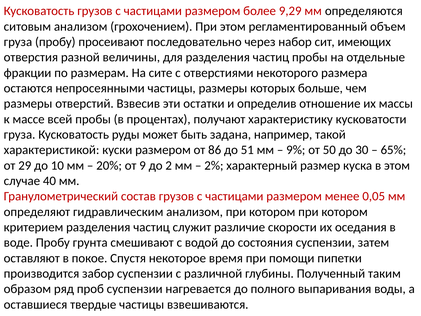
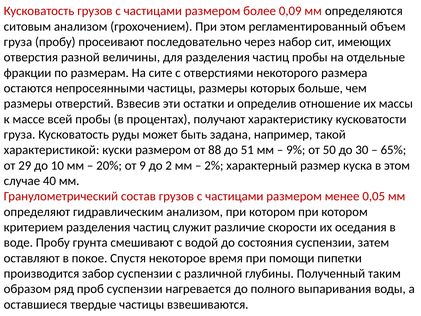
9,29: 9,29 -> 0,09
86: 86 -> 88
